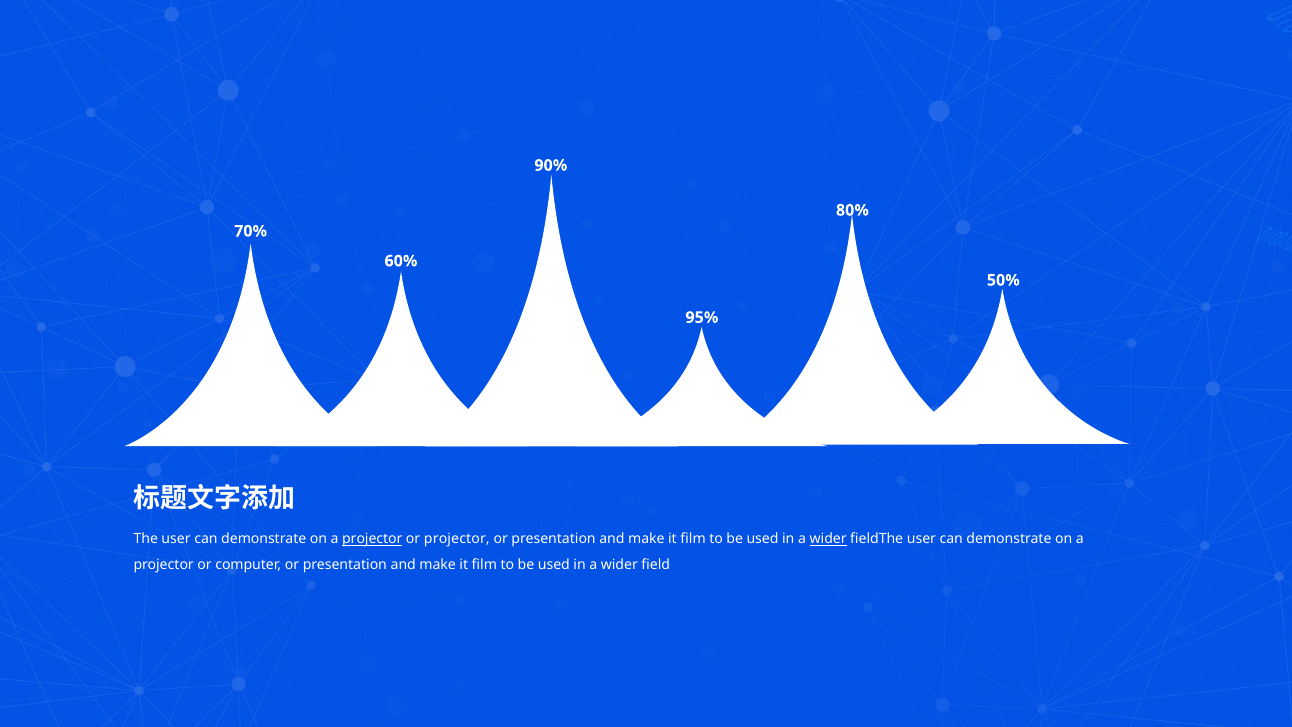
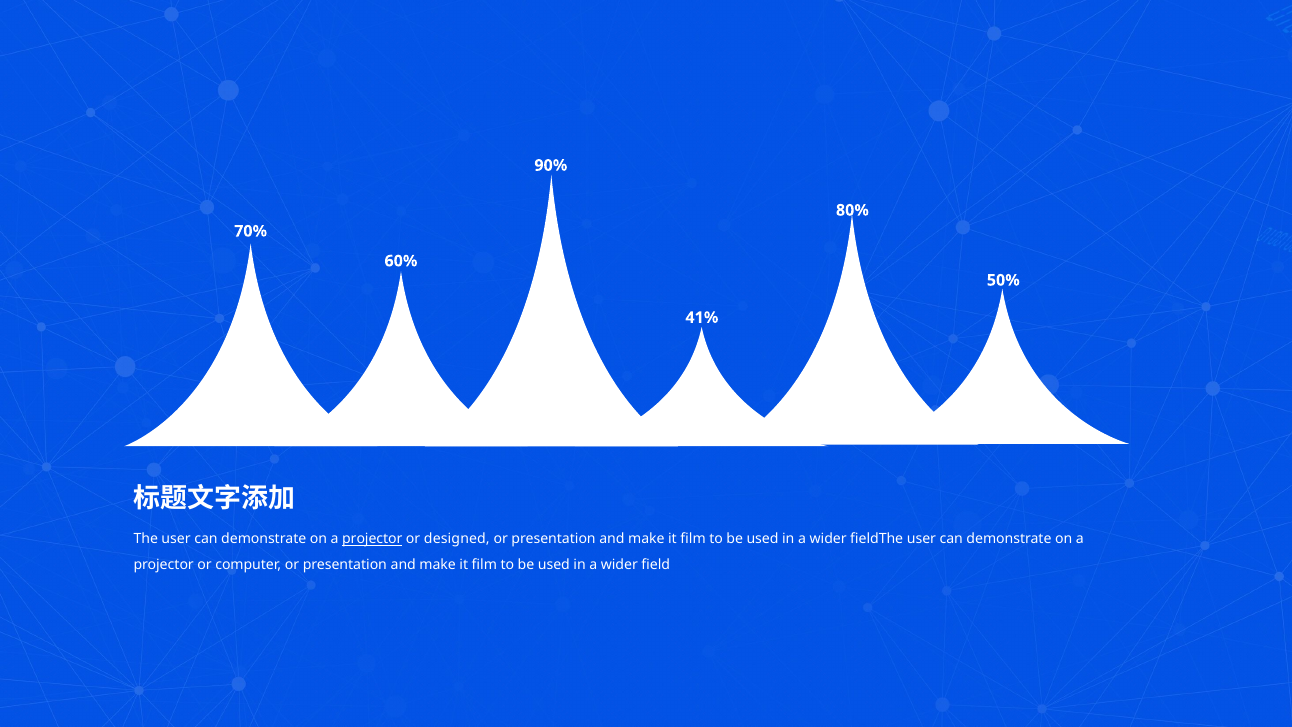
95%: 95% -> 41%
or projector: projector -> designed
wider at (828, 539) underline: present -> none
